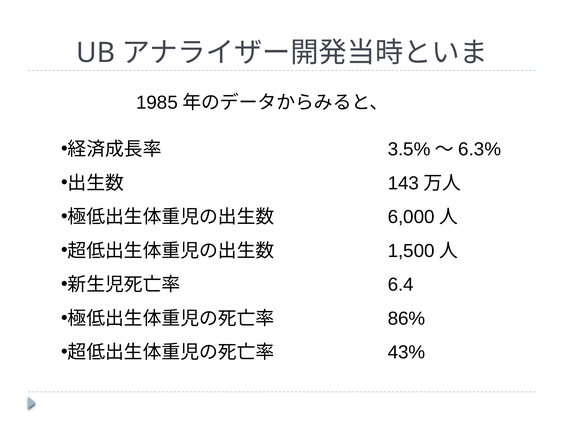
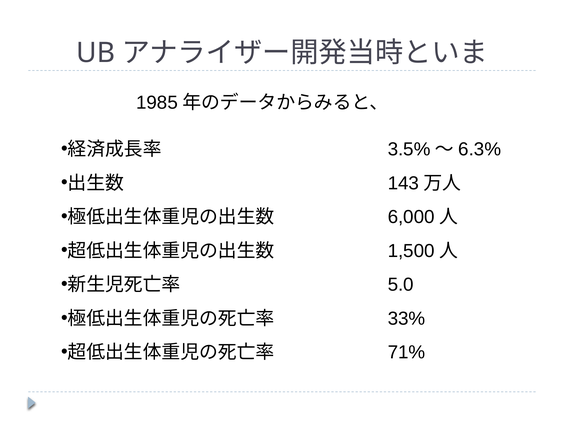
6.4: 6.4 -> 5.0
86%: 86% -> 33%
43%: 43% -> 71%
